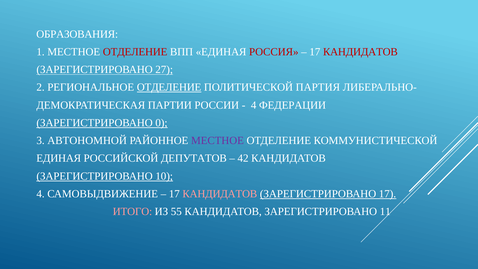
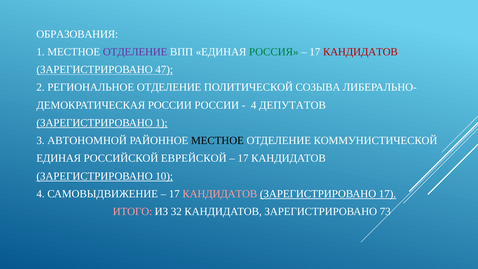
ОТДЕЛЕНИЕ at (135, 52) colour: red -> purple
РОССИЯ colour: red -> green
27: 27 -> 47
ОТДЕЛЕНИЕ at (169, 87) underline: present -> none
ПАРТИЯ: ПАРТИЯ -> СОЗЫВА
ПАРТИИ at (170, 105): ПАРТИИ -> РОССИИ
ФЕДЕРАЦИИ: ФЕДЕРАЦИИ -> ДЕПУТАТОВ
ЗАРЕГИСТРИРОВАНО 0: 0 -> 1
МЕСТНОЕ at (217, 141) colour: purple -> black
ДЕПУТАТОВ: ДЕПУТАТОВ -> ЕВРЕЙСКОЙ
42 at (243, 158): 42 -> 17
55: 55 -> 32
11: 11 -> 73
